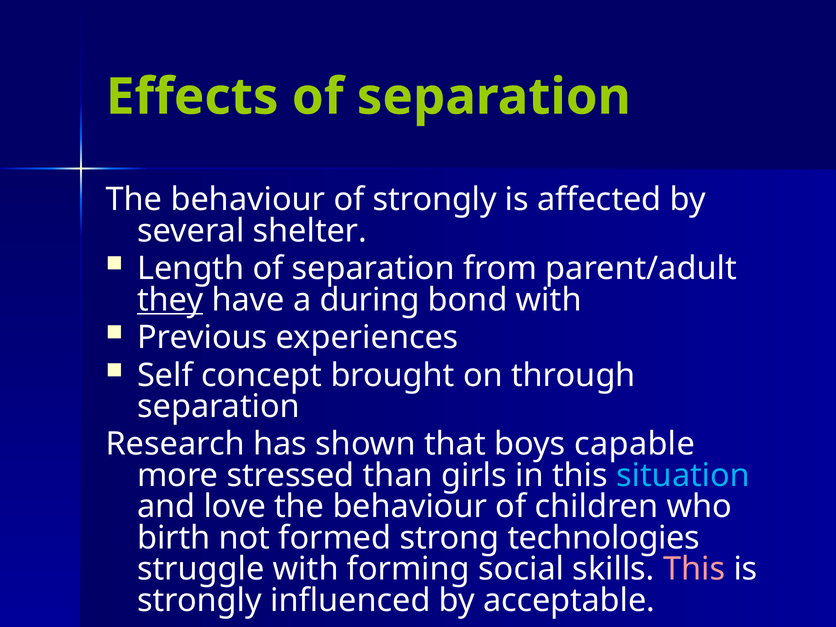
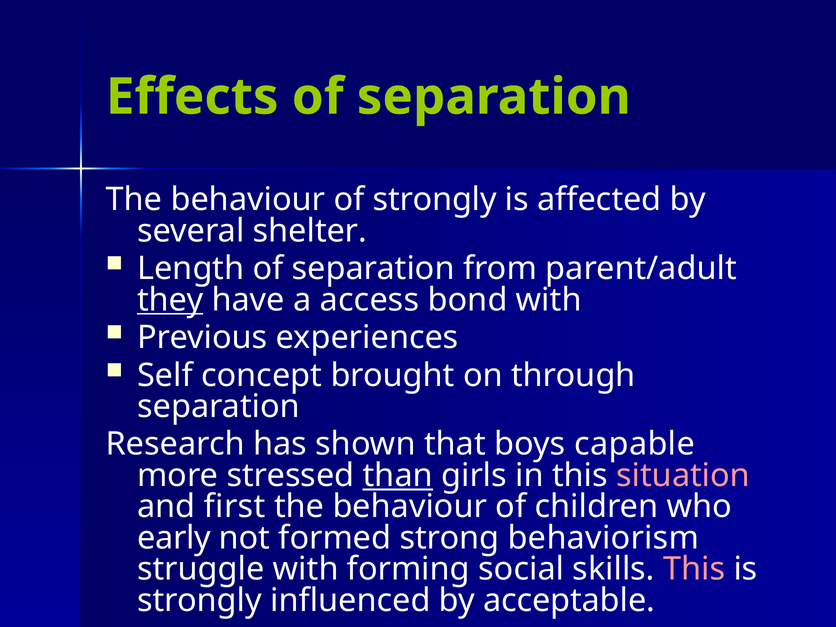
during: during -> access
than underline: none -> present
situation colour: light blue -> pink
love: love -> first
birth: birth -> early
technologies: technologies -> behaviorism
